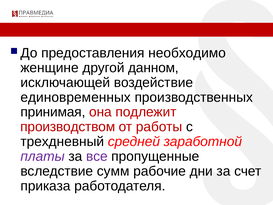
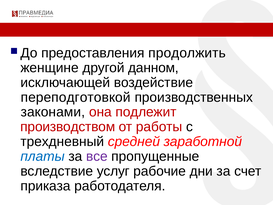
необходимо: необходимо -> продолжить
единовременных: единовременных -> переподготовкой
принимая: принимая -> законами
платы colour: purple -> blue
сумм: сумм -> услуг
